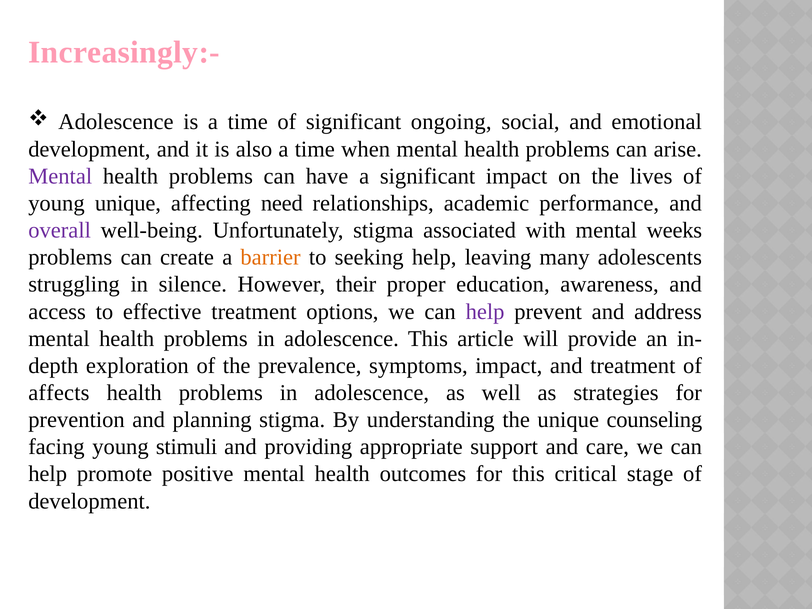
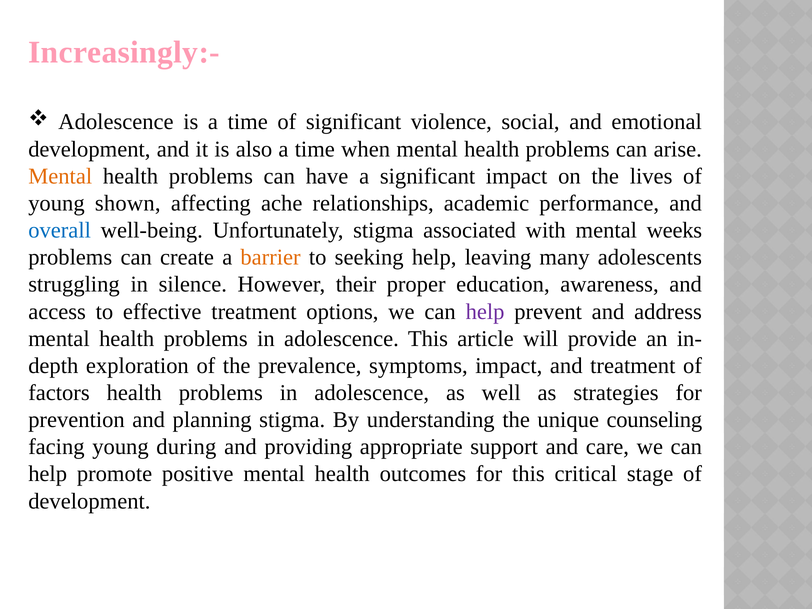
ongoing: ongoing -> violence
Mental at (60, 176) colour: purple -> orange
young unique: unique -> shown
need: need -> ache
overall colour: purple -> blue
affects: affects -> factors
stimuli: stimuli -> during
